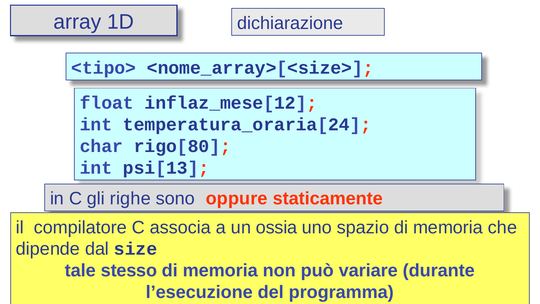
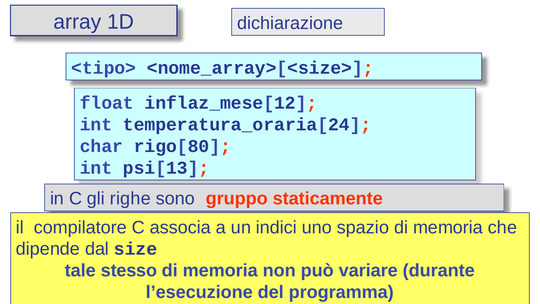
oppure: oppure -> gruppo
ossia: ossia -> indici
